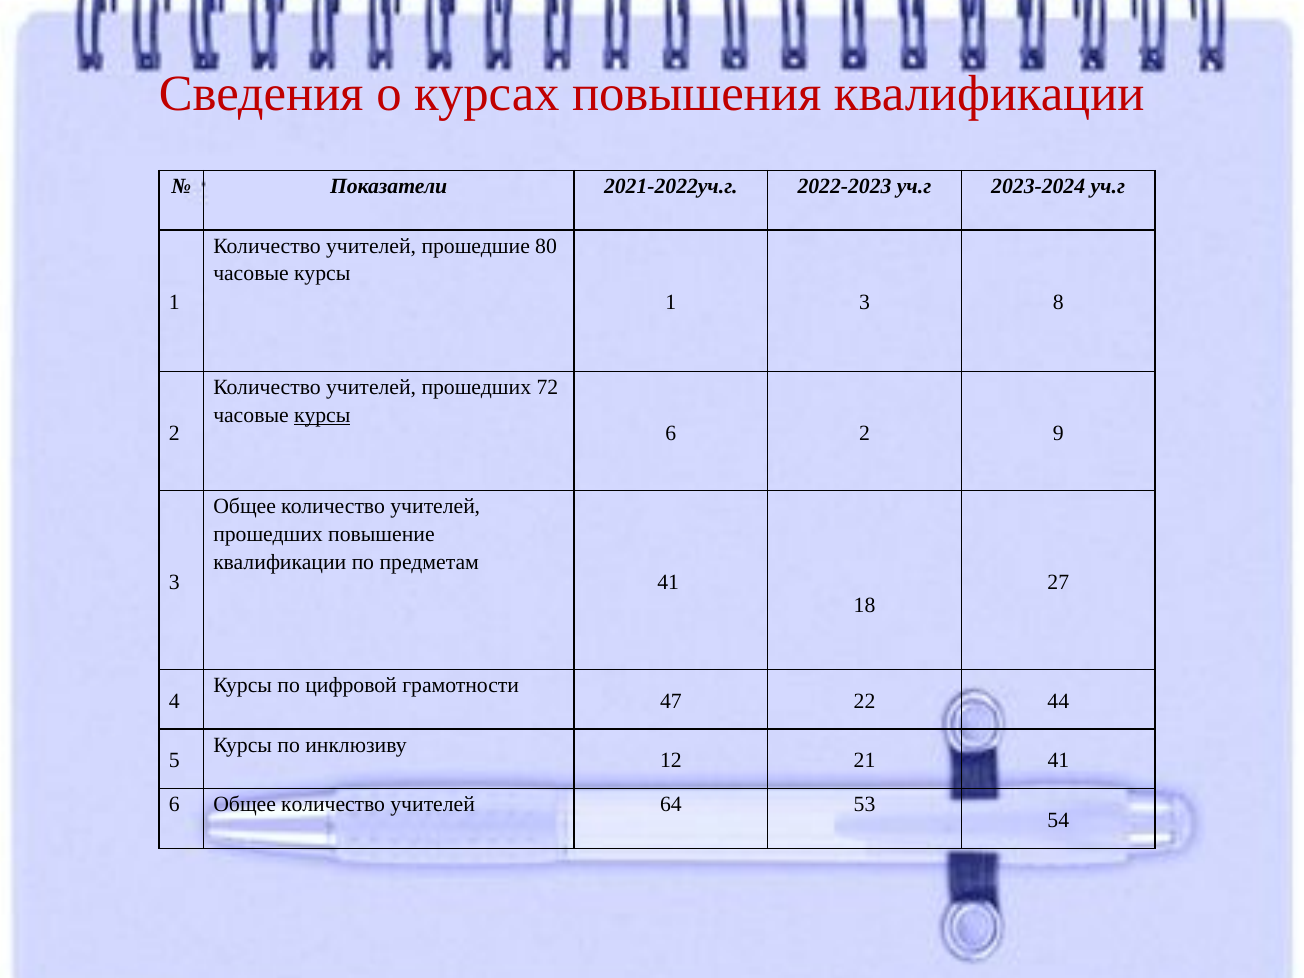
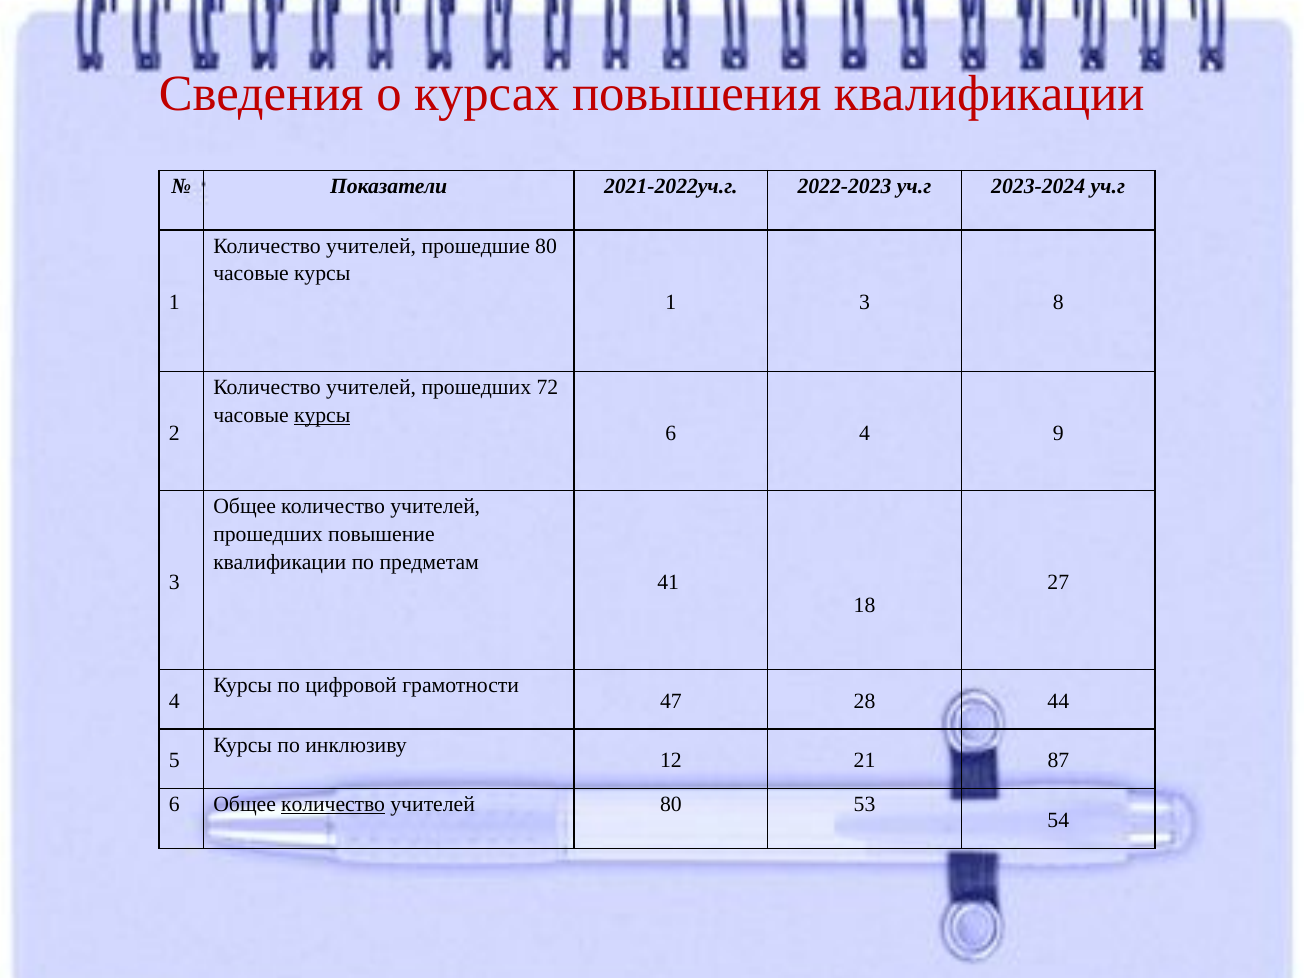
6 2: 2 -> 4
22: 22 -> 28
21 41: 41 -> 87
количество at (333, 804) underline: none -> present
учителей 64: 64 -> 80
